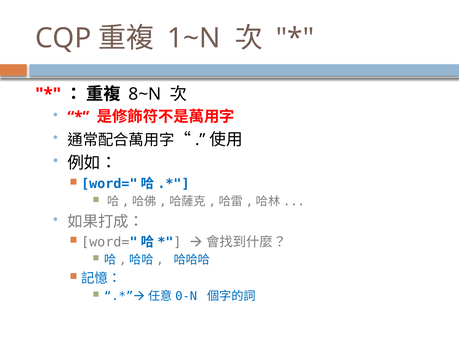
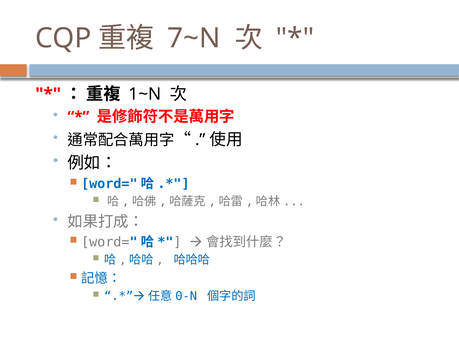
1~N: 1~N -> 7~N
8~N: 8~N -> 1~N
